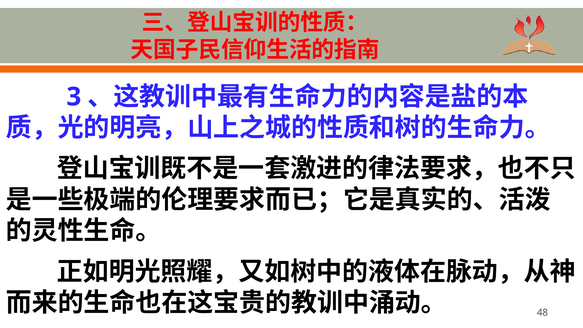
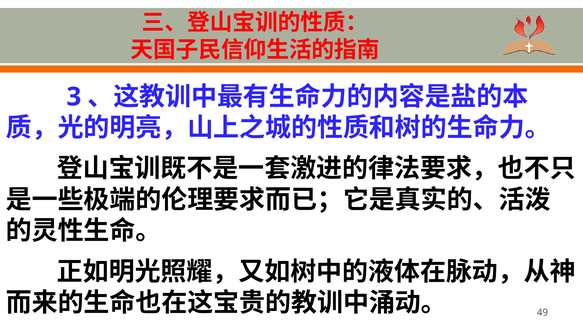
48: 48 -> 49
